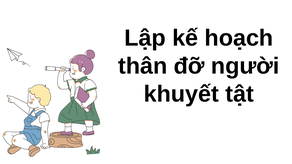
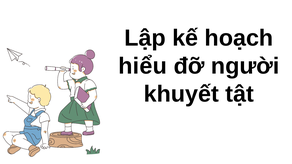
thân: thân -> hiểu
